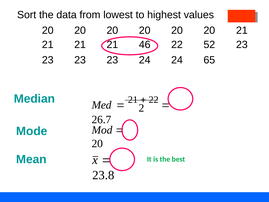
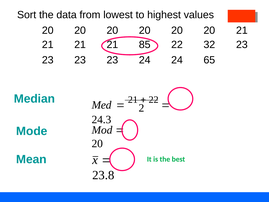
46: 46 -> 85
52: 52 -> 32
26.7: 26.7 -> 24.3
